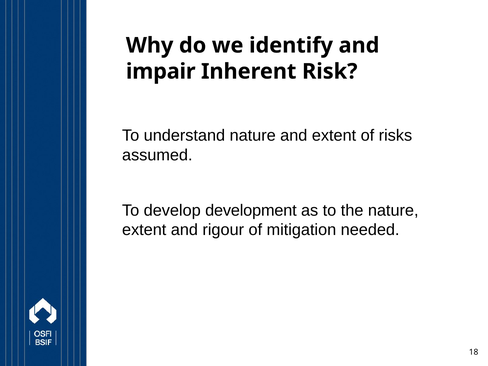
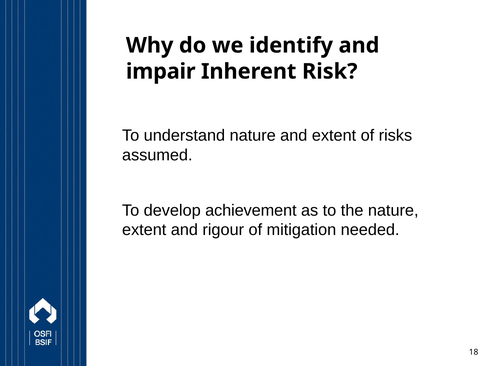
development: development -> achievement
